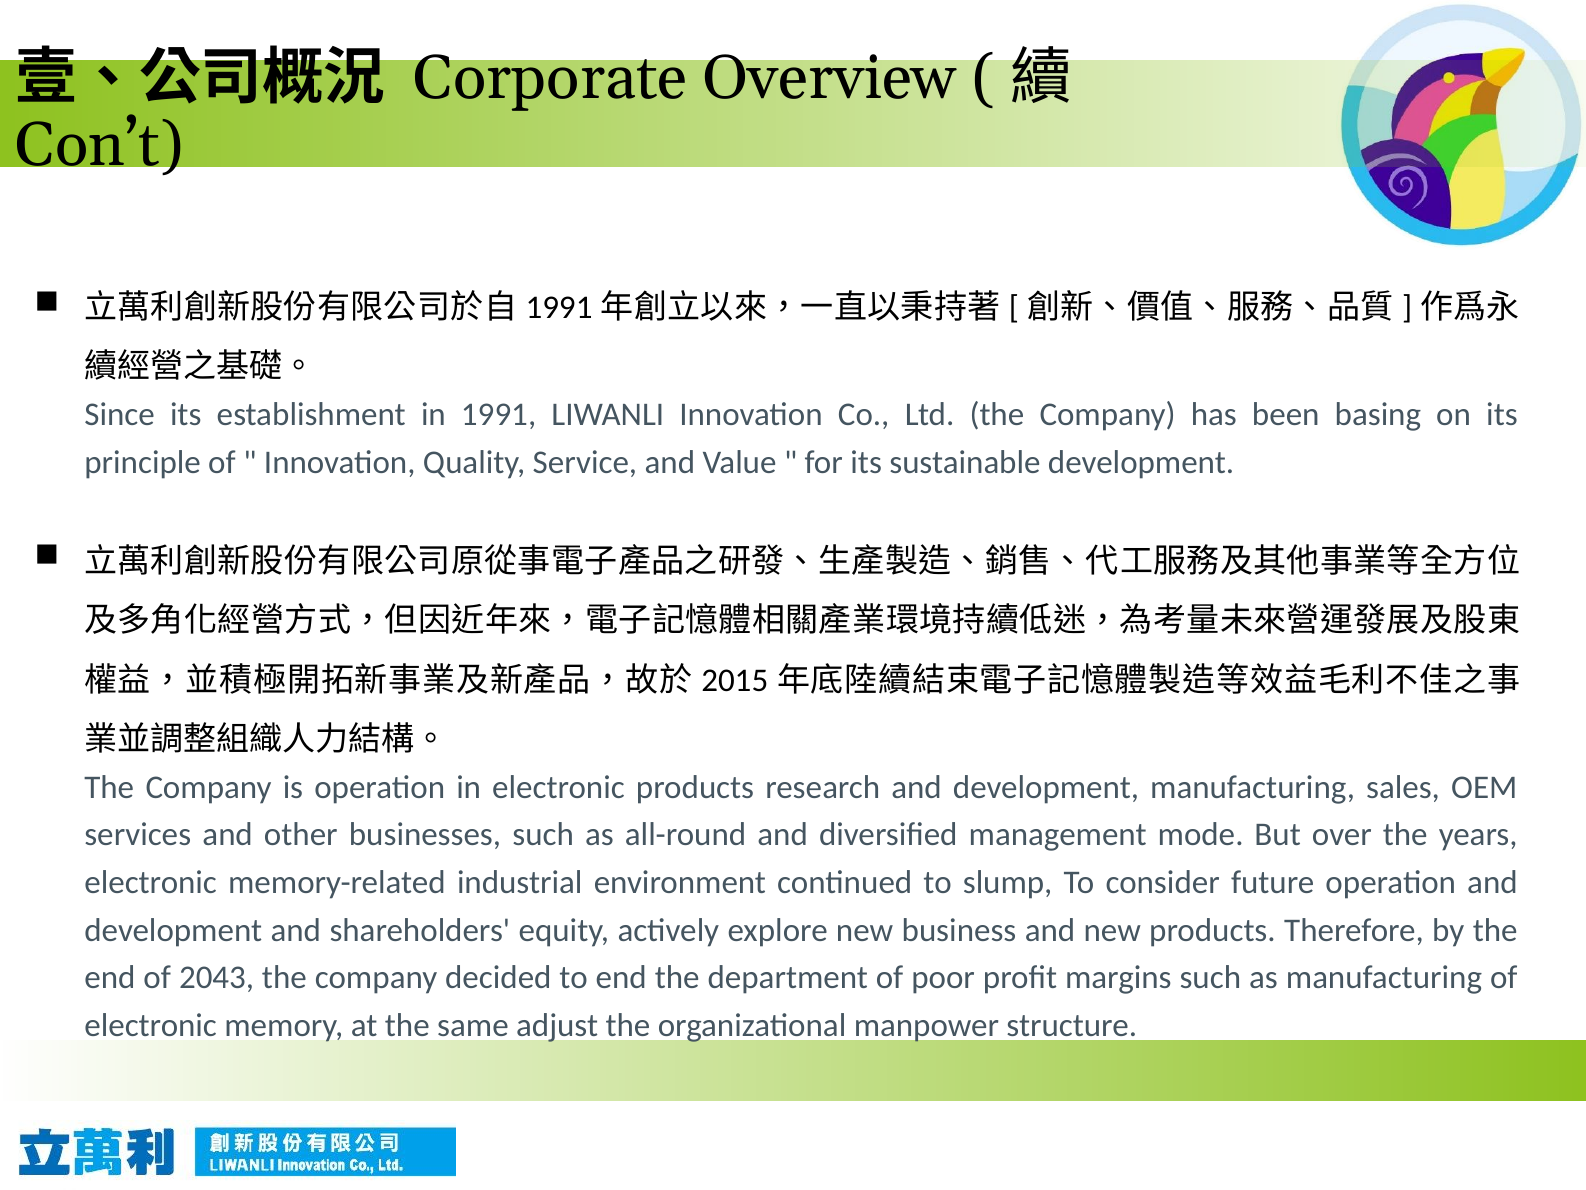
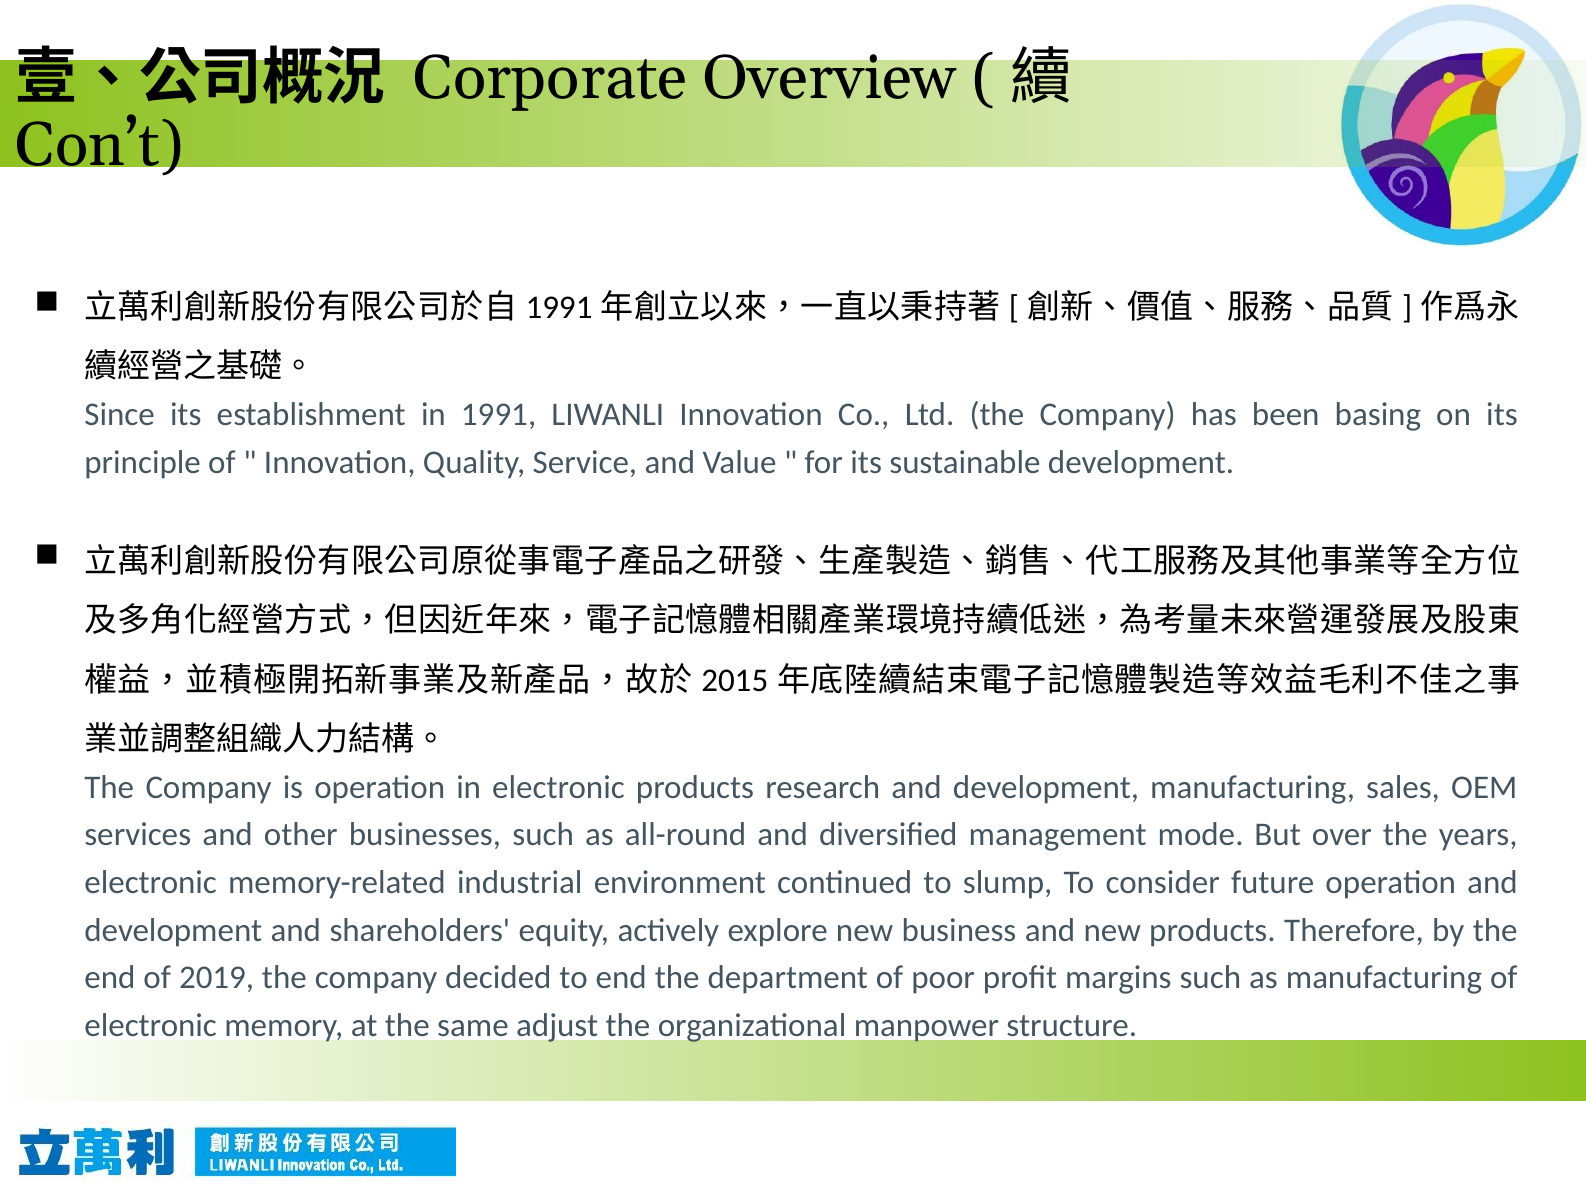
2043: 2043 -> 2019
